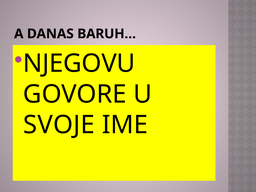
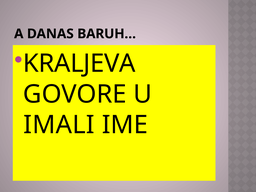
NJEGOVU: NJEGOVU -> KRALJEVA
SVOJE: SVOJE -> IMALI
